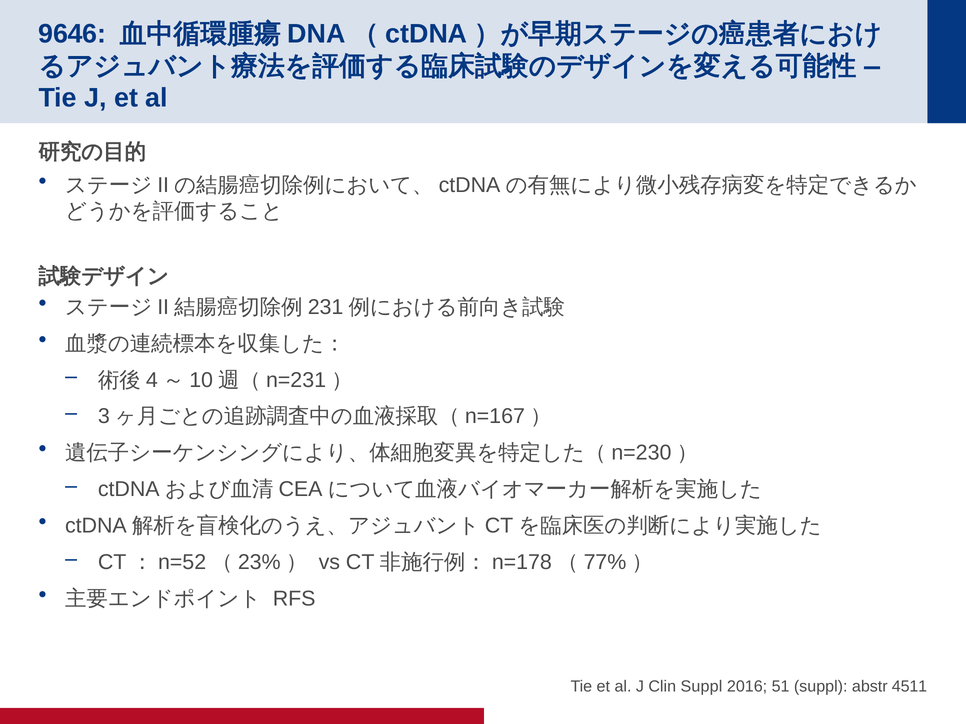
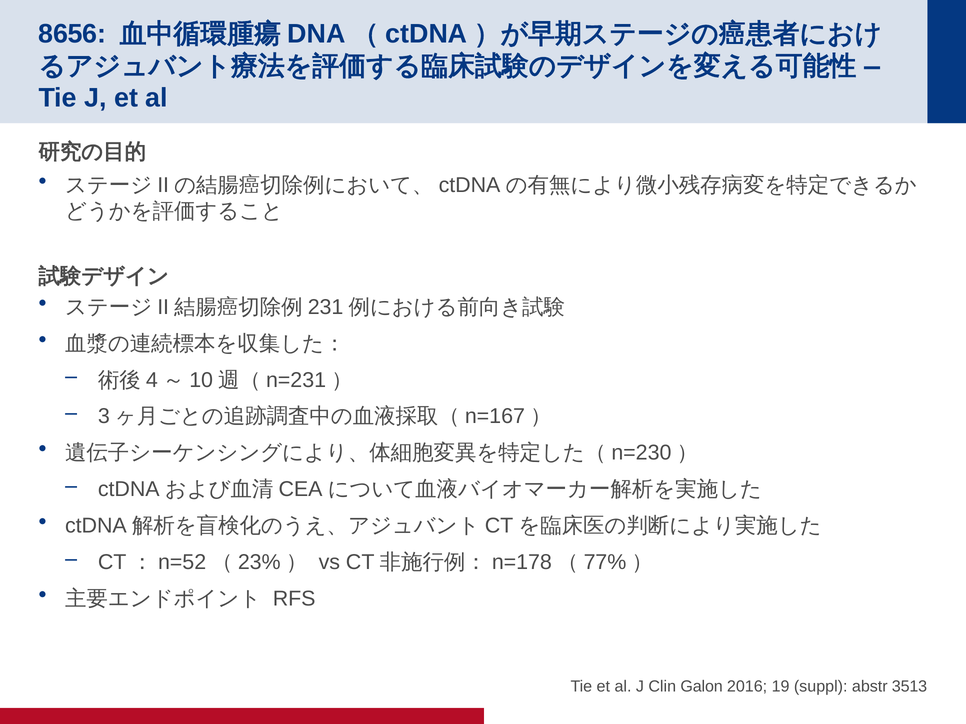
9646: 9646 -> 8656
Clin Suppl: Suppl -> Galon
51: 51 -> 19
4511: 4511 -> 3513
